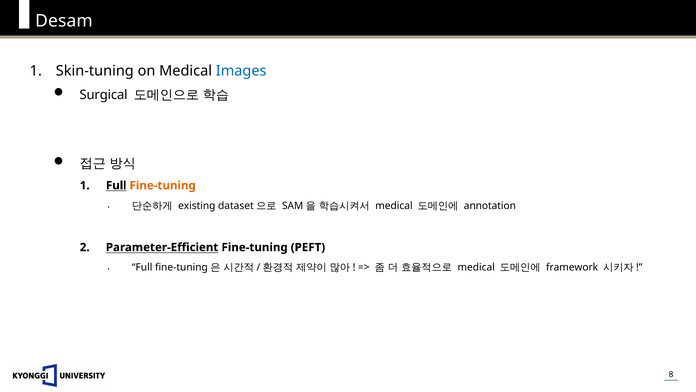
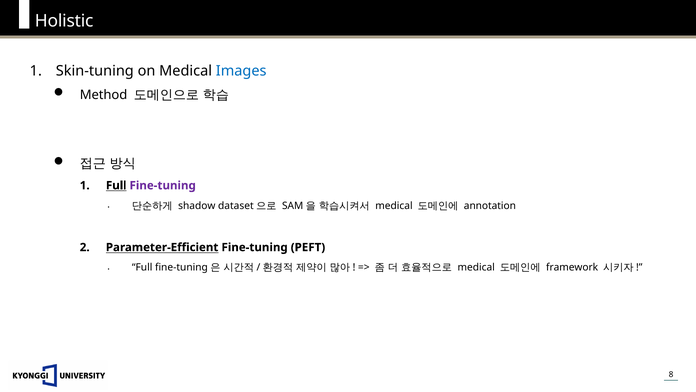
Desam: Desam -> Holistic
Surgical: Surgical -> Method
Fine-tuning at (163, 185) colour: orange -> purple
existing: existing -> shadow
